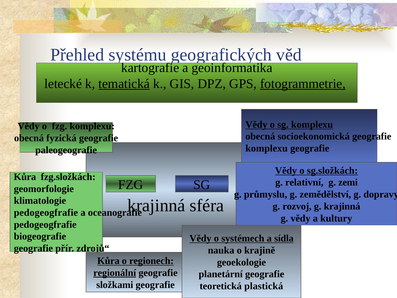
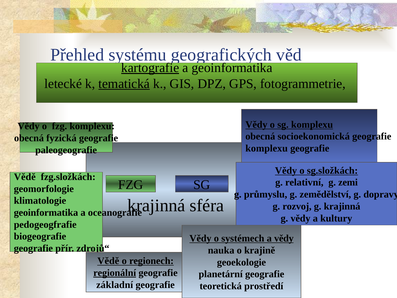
kartografie underline: none -> present
fotogrammetrie underline: present -> none
Kůra at (25, 177): Kůra -> Vědě
pedogeogfrafie at (46, 212): pedogeogfrafie -> geoinformatika
a sídla: sídla -> vědy
Kůra at (108, 261): Kůra -> Vědě
složkami: složkami -> základní
plastická: plastická -> prostředí
